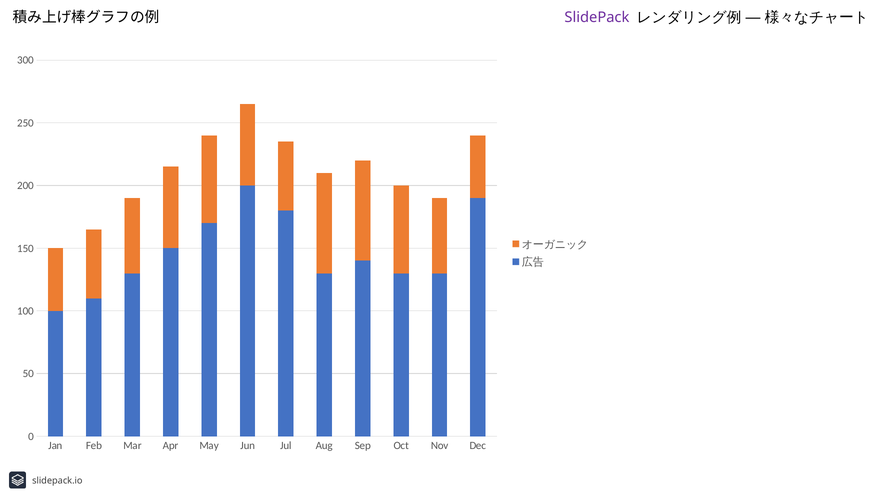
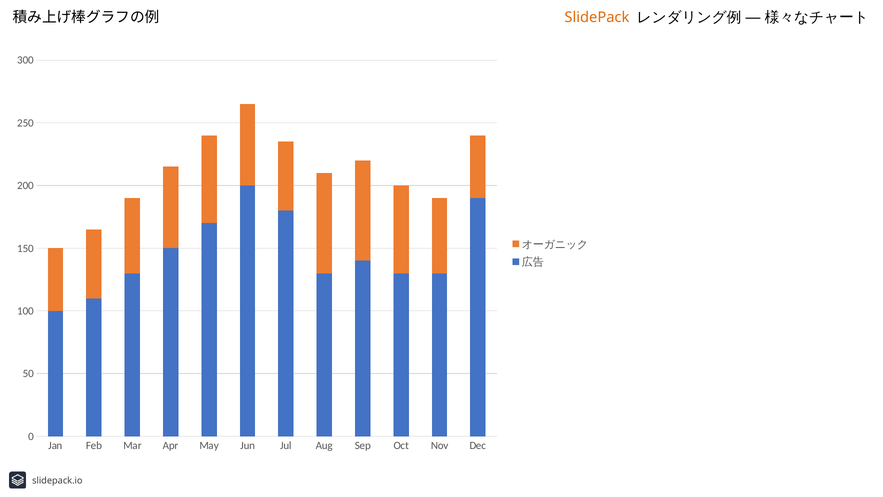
SlidePack colour: purple -> orange
